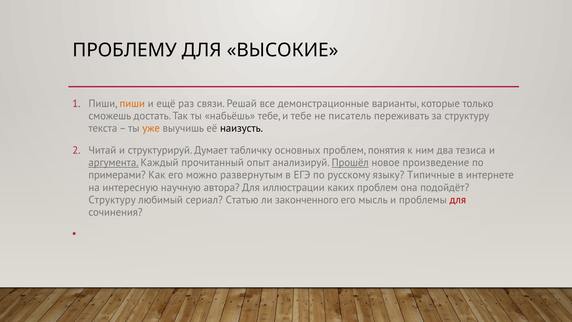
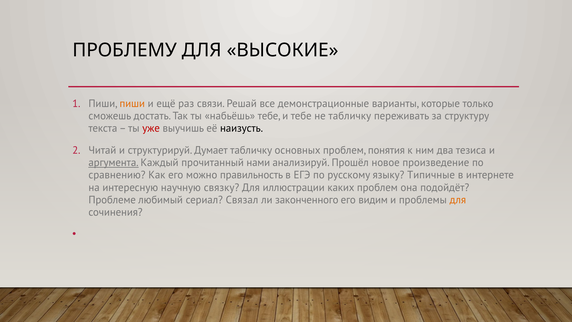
не писатель: писатель -> табличку
уже colour: orange -> red
опыт: опыт -> нами
Прошёл underline: present -> none
примерами: примерами -> сравнению
развернутым: развернутым -> правильность
автора: автора -> связку
Структуру at (112, 200): Структуру -> Проблеме
Статью: Статью -> Связал
мысль: мысль -> видим
для at (458, 200) colour: red -> orange
